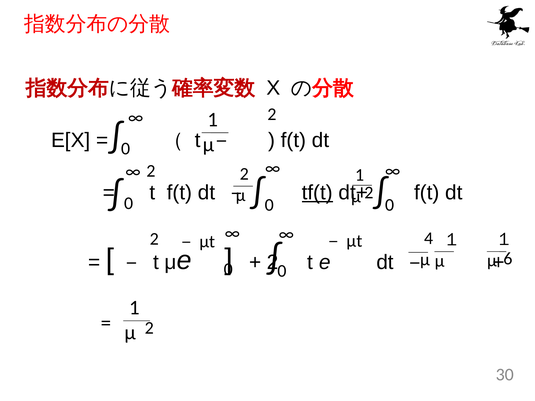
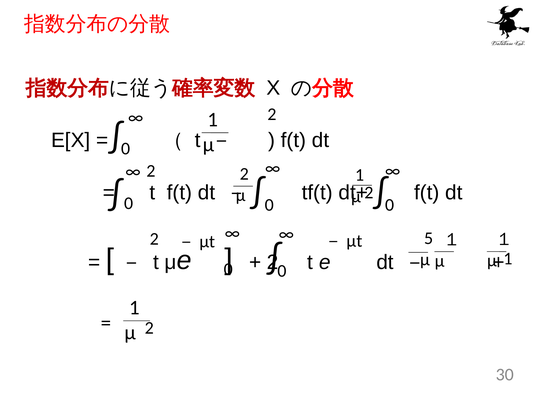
tf(t underline: present -> none
4: 4 -> 5
6 at (508, 259): 6 -> 1
